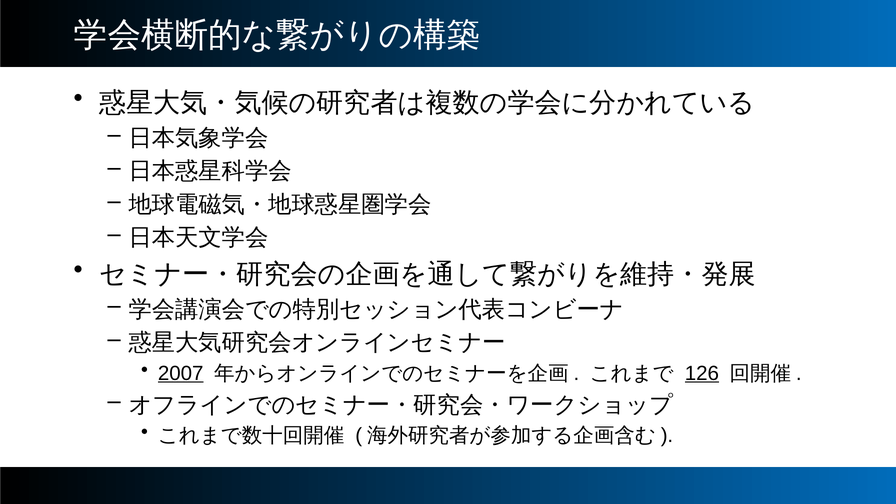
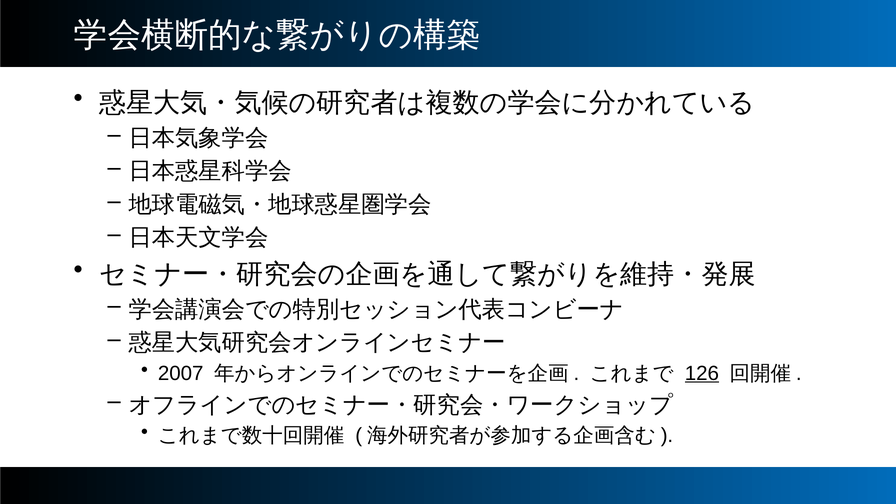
2007 underline: present -> none
